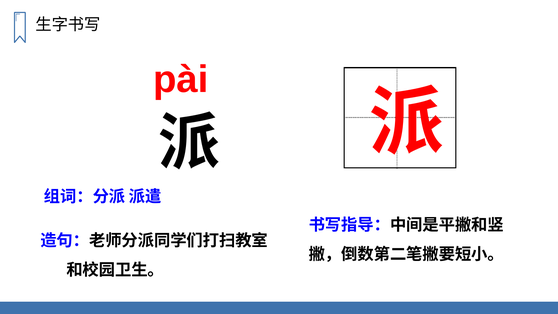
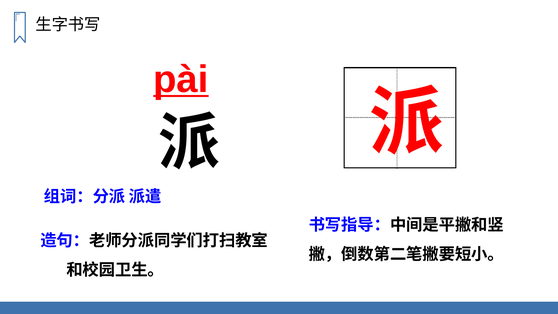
pài underline: none -> present
